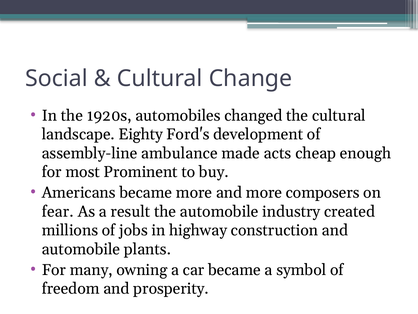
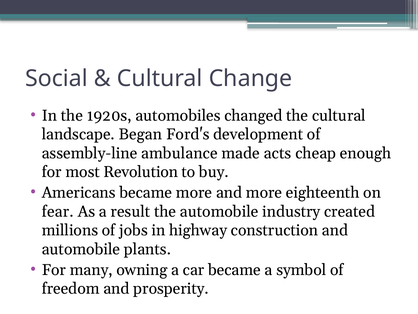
Eighty: Eighty -> Began
Prominent: Prominent -> Revolution
composers: composers -> eighteenth
